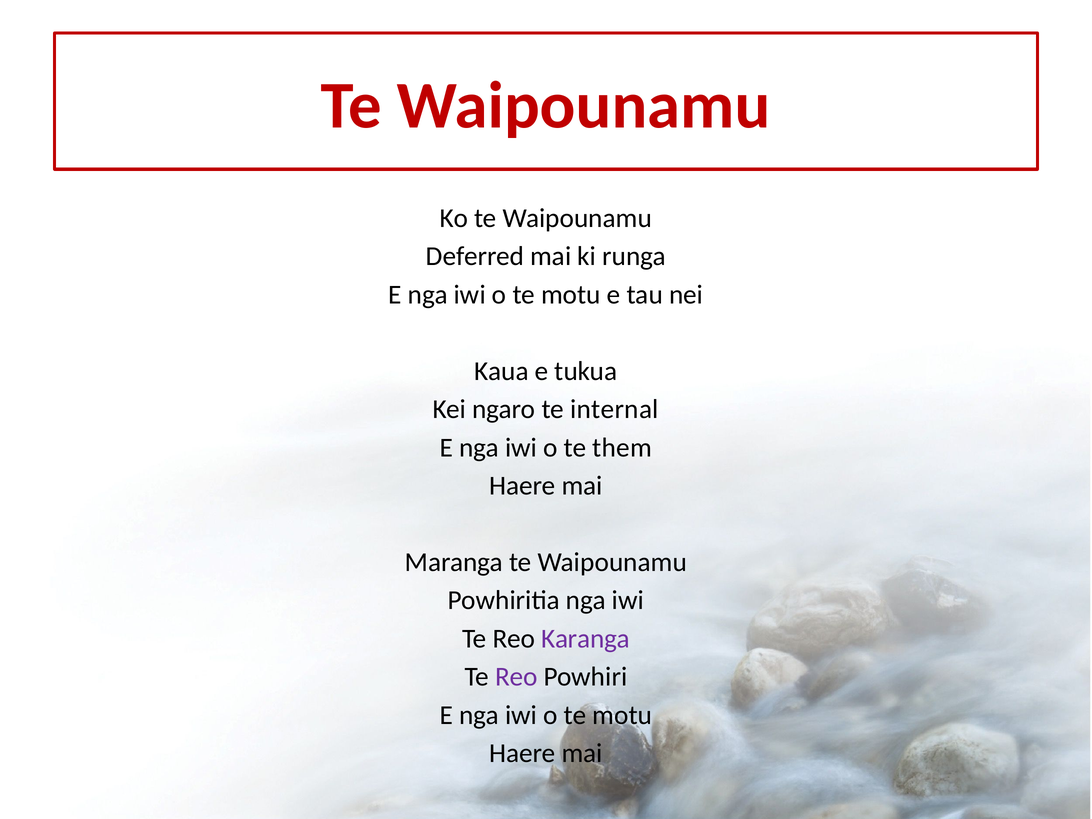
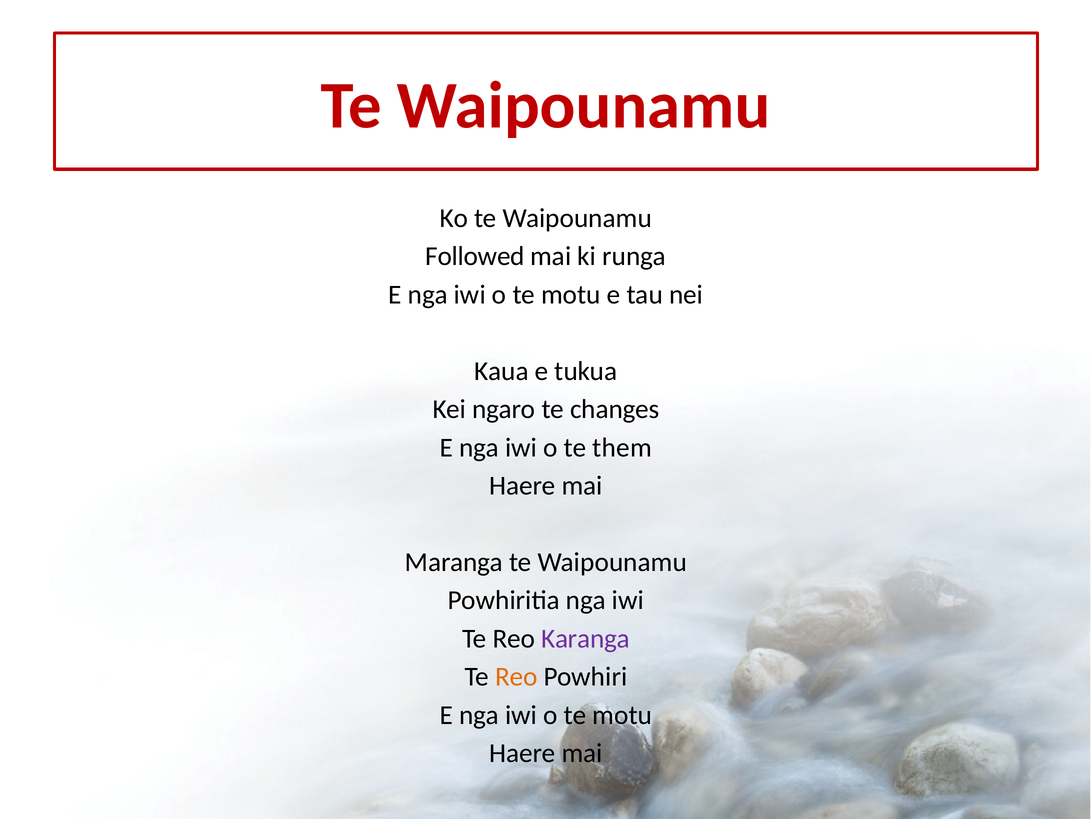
Deferred: Deferred -> Followed
internal: internal -> changes
Reo at (516, 677) colour: purple -> orange
